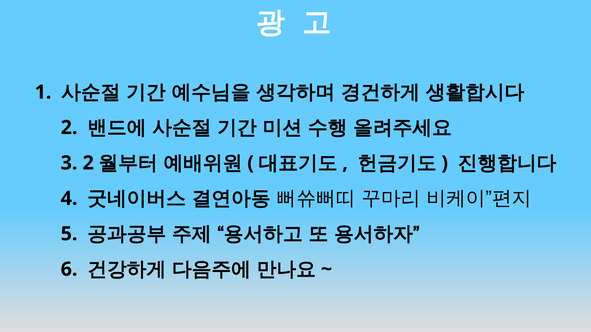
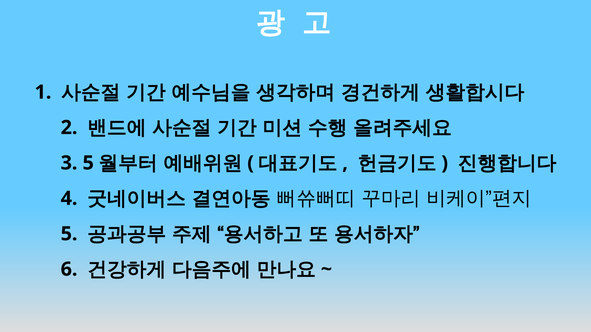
3 2: 2 -> 5
